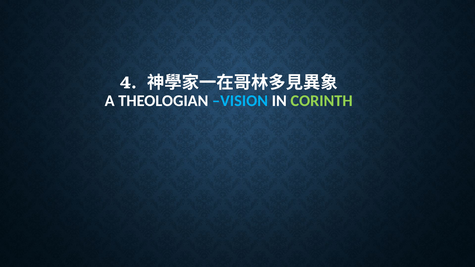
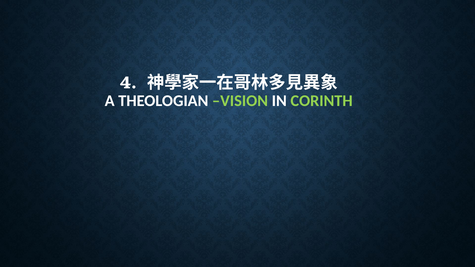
VISION colour: light blue -> light green
